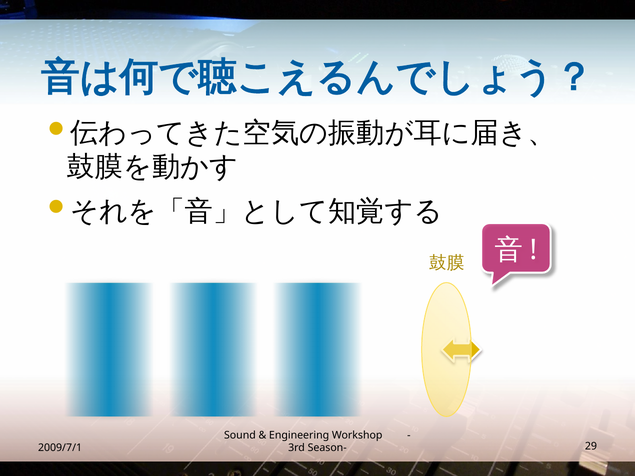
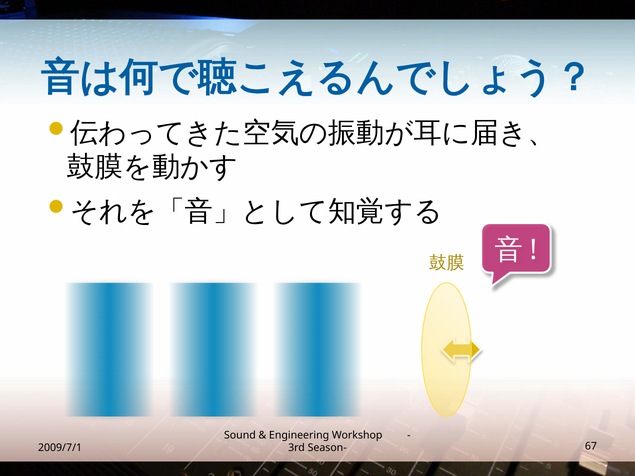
29: 29 -> 67
